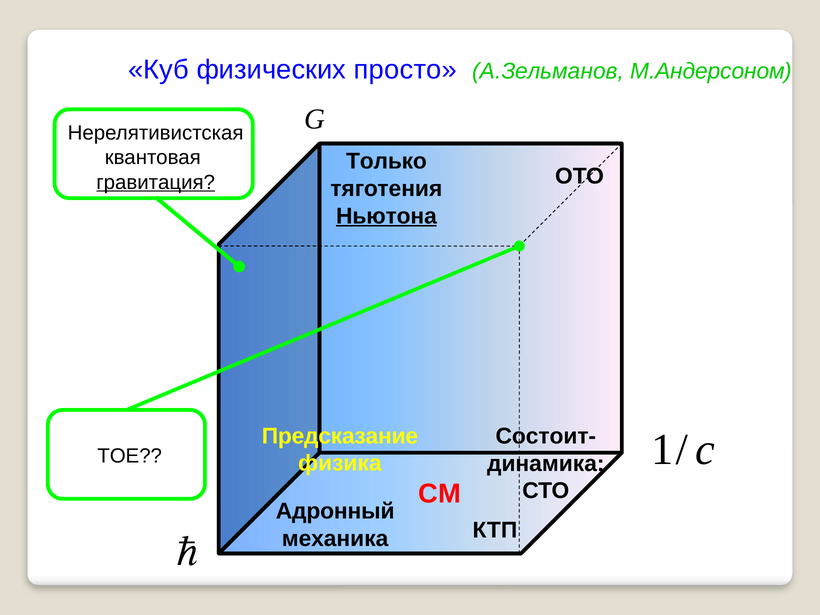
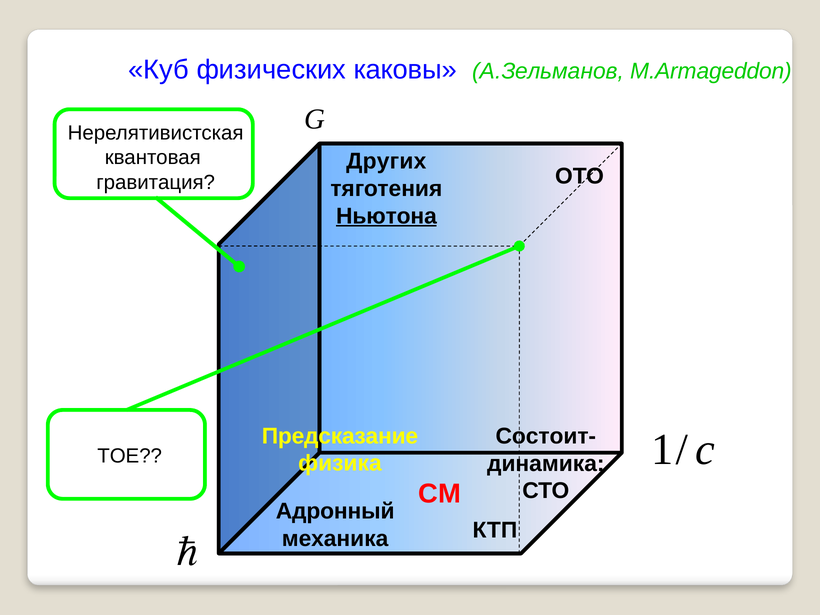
просто: просто -> каковы
М.Андерсоном: М.Андерсоном -> М.Armageddon
Только: Только -> Других
гравитация underline: present -> none
